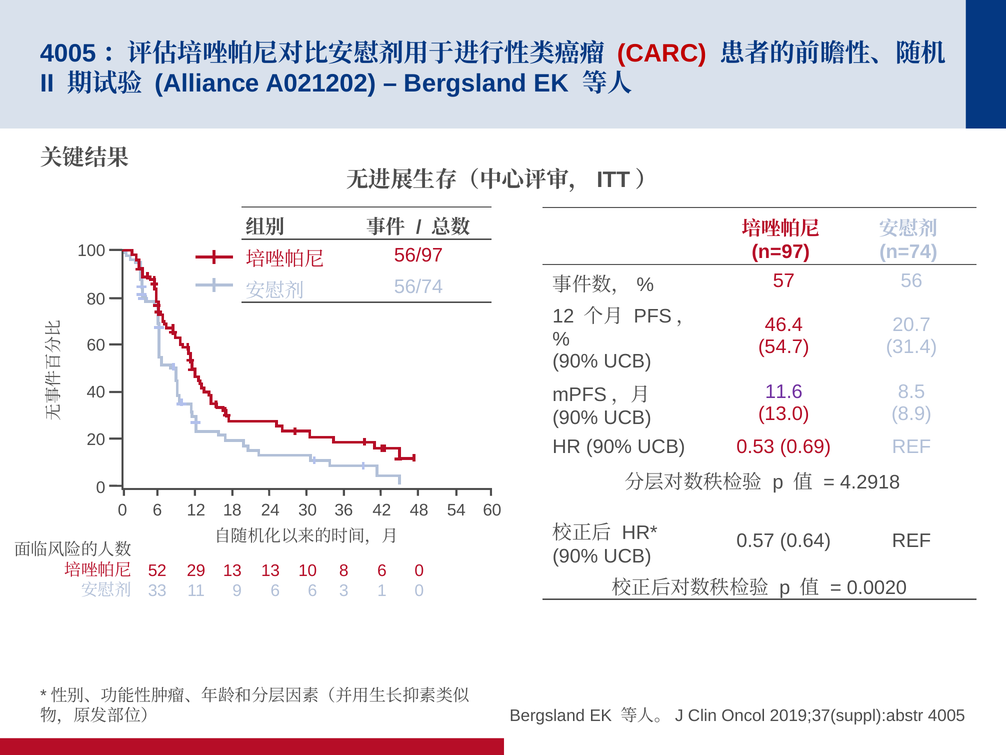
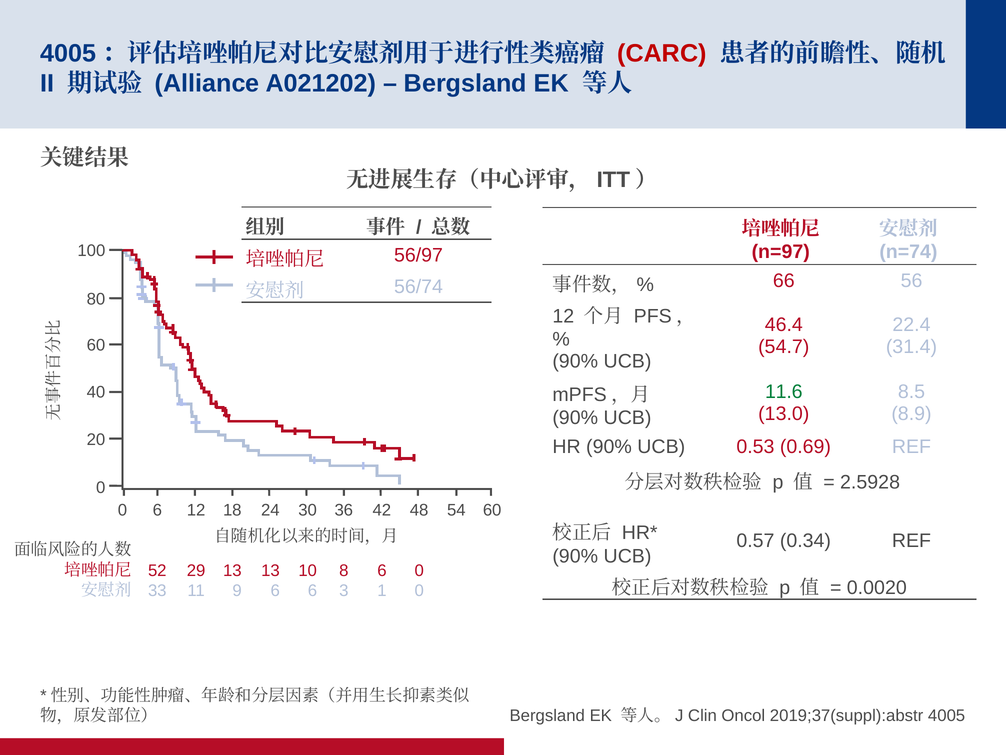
57: 57 -> 66
20.7: 20.7 -> 22.4
11.6 colour: purple -> green
4.2918: 4.2918 -> 2.5928
0.64: 0.64 -> 0.34
